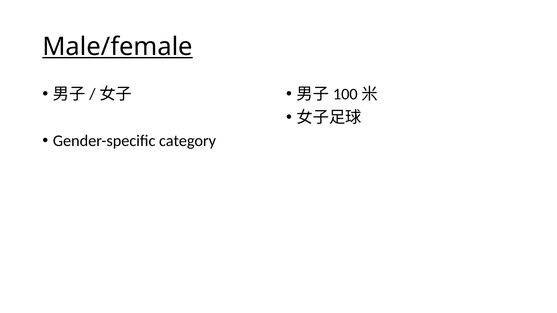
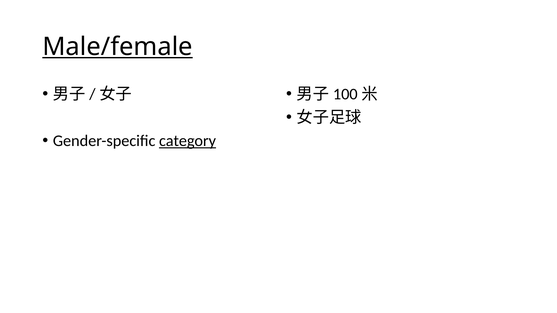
category underline: none -> present
